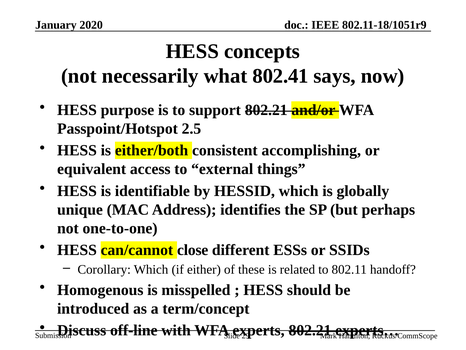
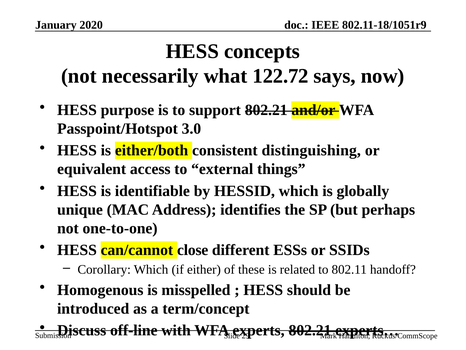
802.41: 802.41 -> 122.72
2.5: 2.5 -> 3.0
accomplishing: accomplishing -> distinguishing
